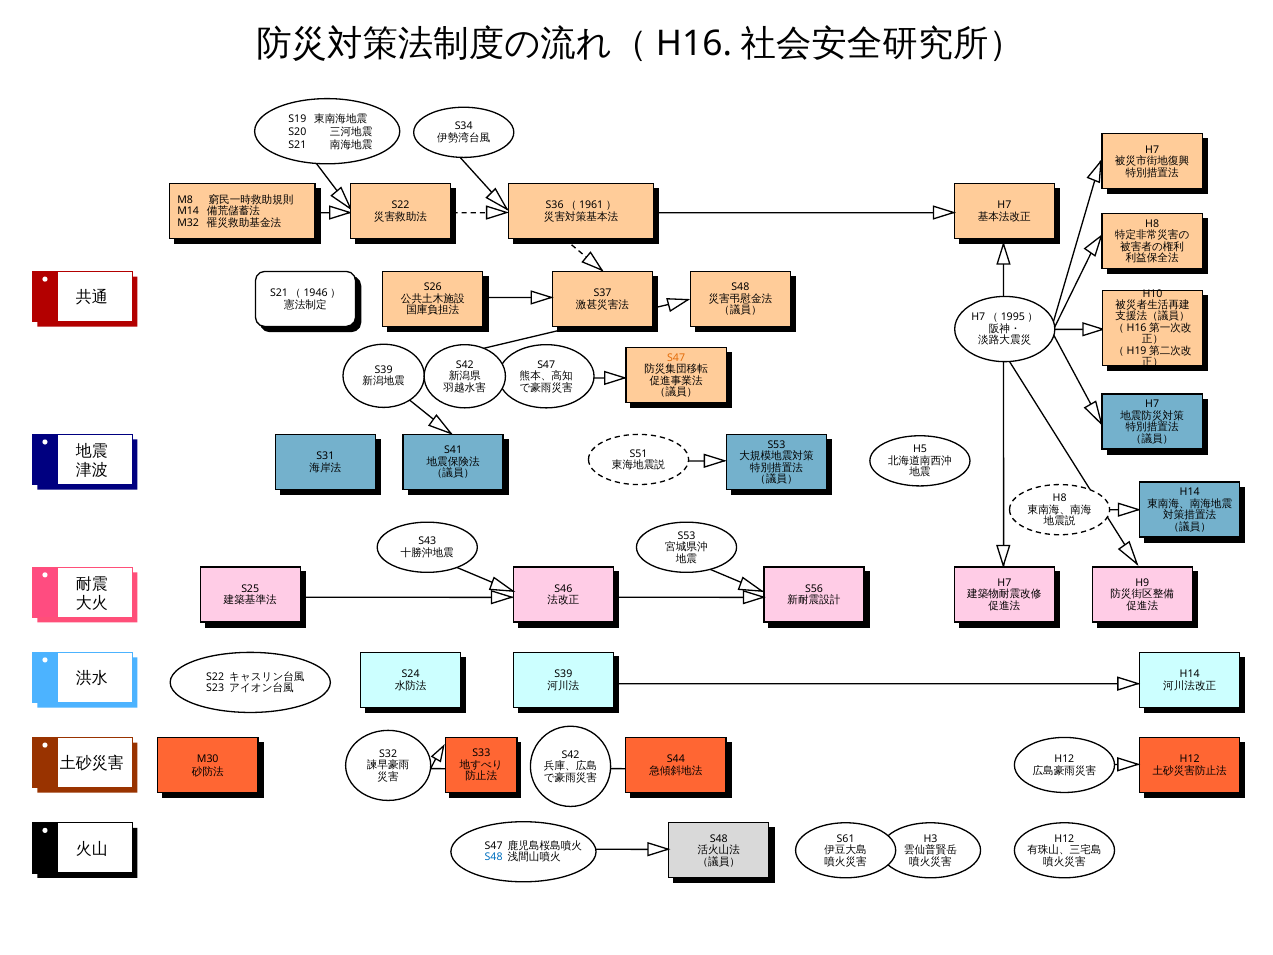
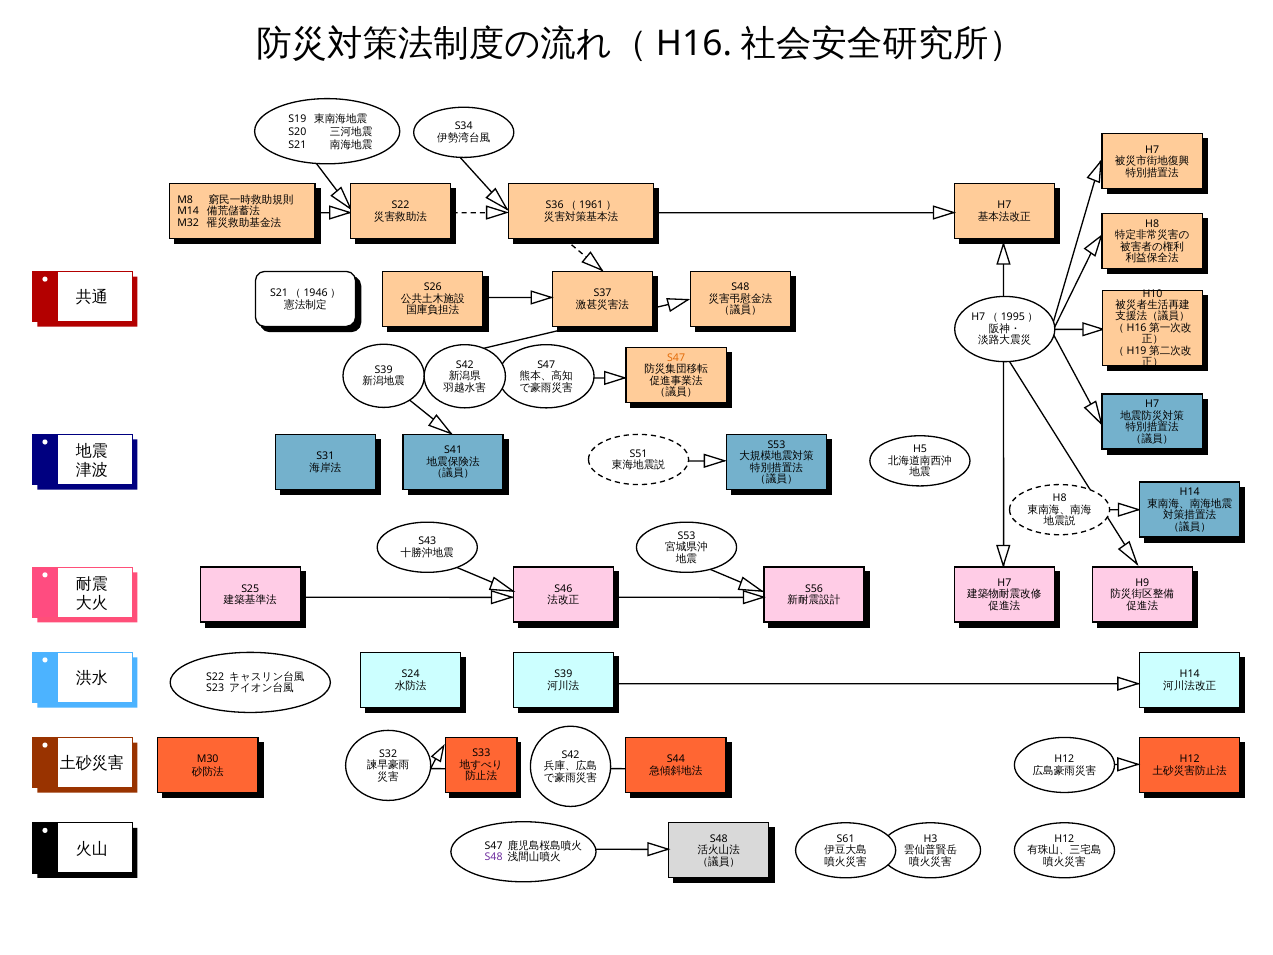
S48 at (494, 857) colour: blue -> purple
